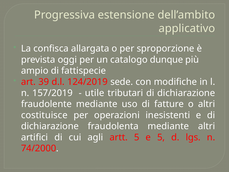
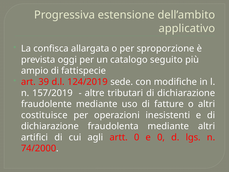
dunque: dunque -> seguito
utile: utile -> altre
artt 5: 5 -> 0
e 5: 5 -> 0
